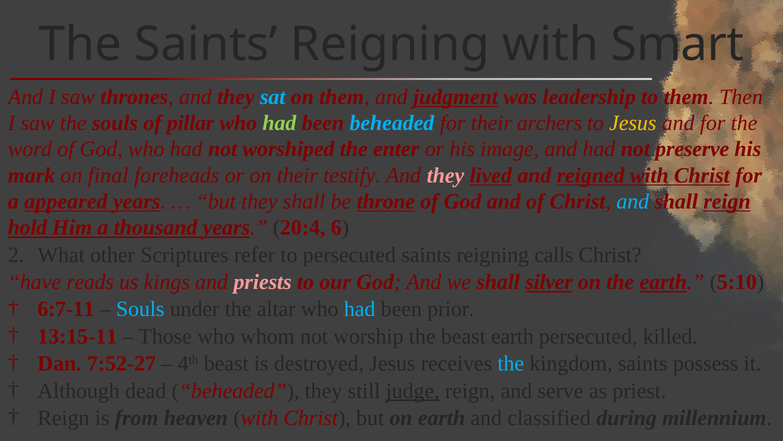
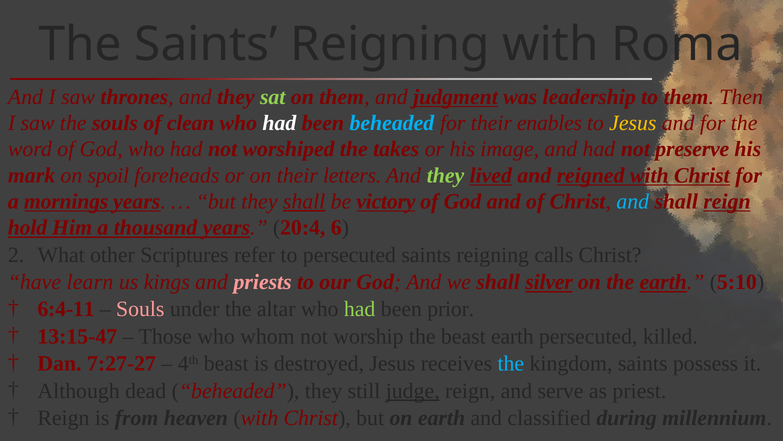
Smart: Smart -> Roma
sat colour: light blue -> light green
pillar: pillar -> clean
had at (279, 123) colour: light green -> white
archers: archers -> enables
enter: enter -> takes
final: final -> spoil
testify: testify -> letters
they at (445, 175) colour: pink -> light green
appeared: appeared -> mornings
shall at (304, 201) underline: none -> present
throne: throne -> victory
reads: reads -> learn
6:7-11: 6:7-11 -> 6:4-11
Souls at (140, 309) colour: light blue -> pink
had at (360, 309) colour: light blue -> light green
13:15-11: 13:15-11 -> 13:15-47
7:52-27: 7:52-27 -> 7:27-27
